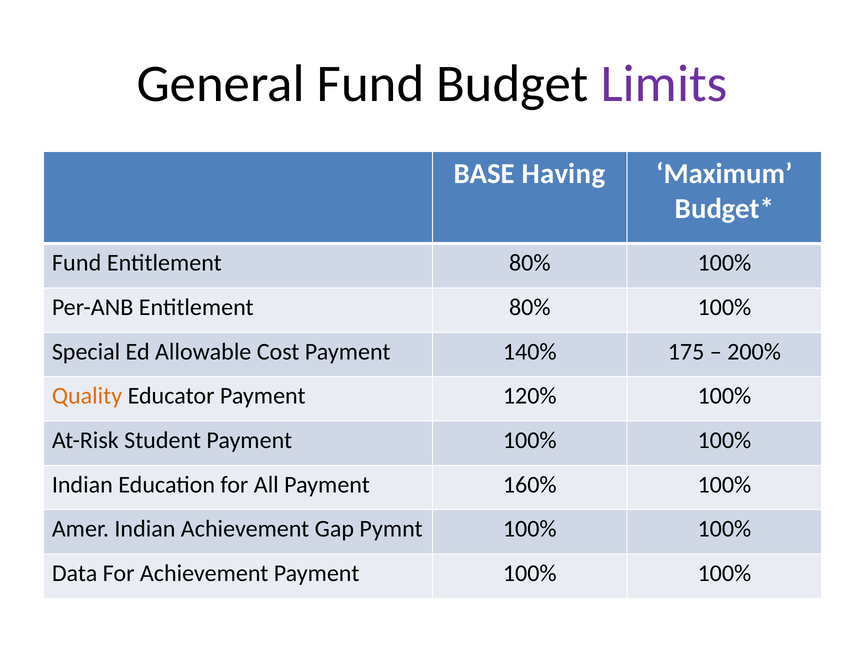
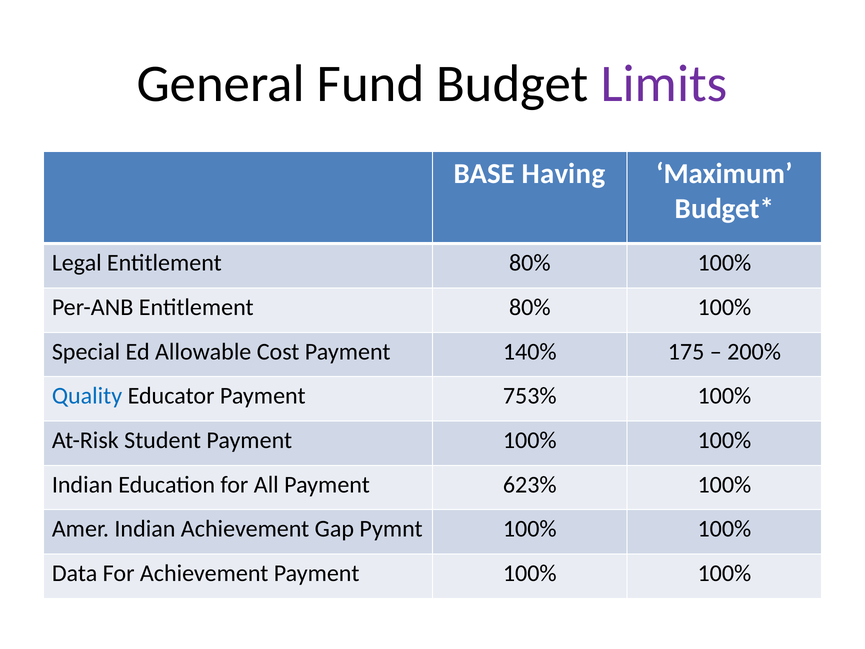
Fund at (77, 263): Fund -> Legal
Quality colour: orange -> blue
120%: 120% -> 753%
160%: 160% -> 623%
